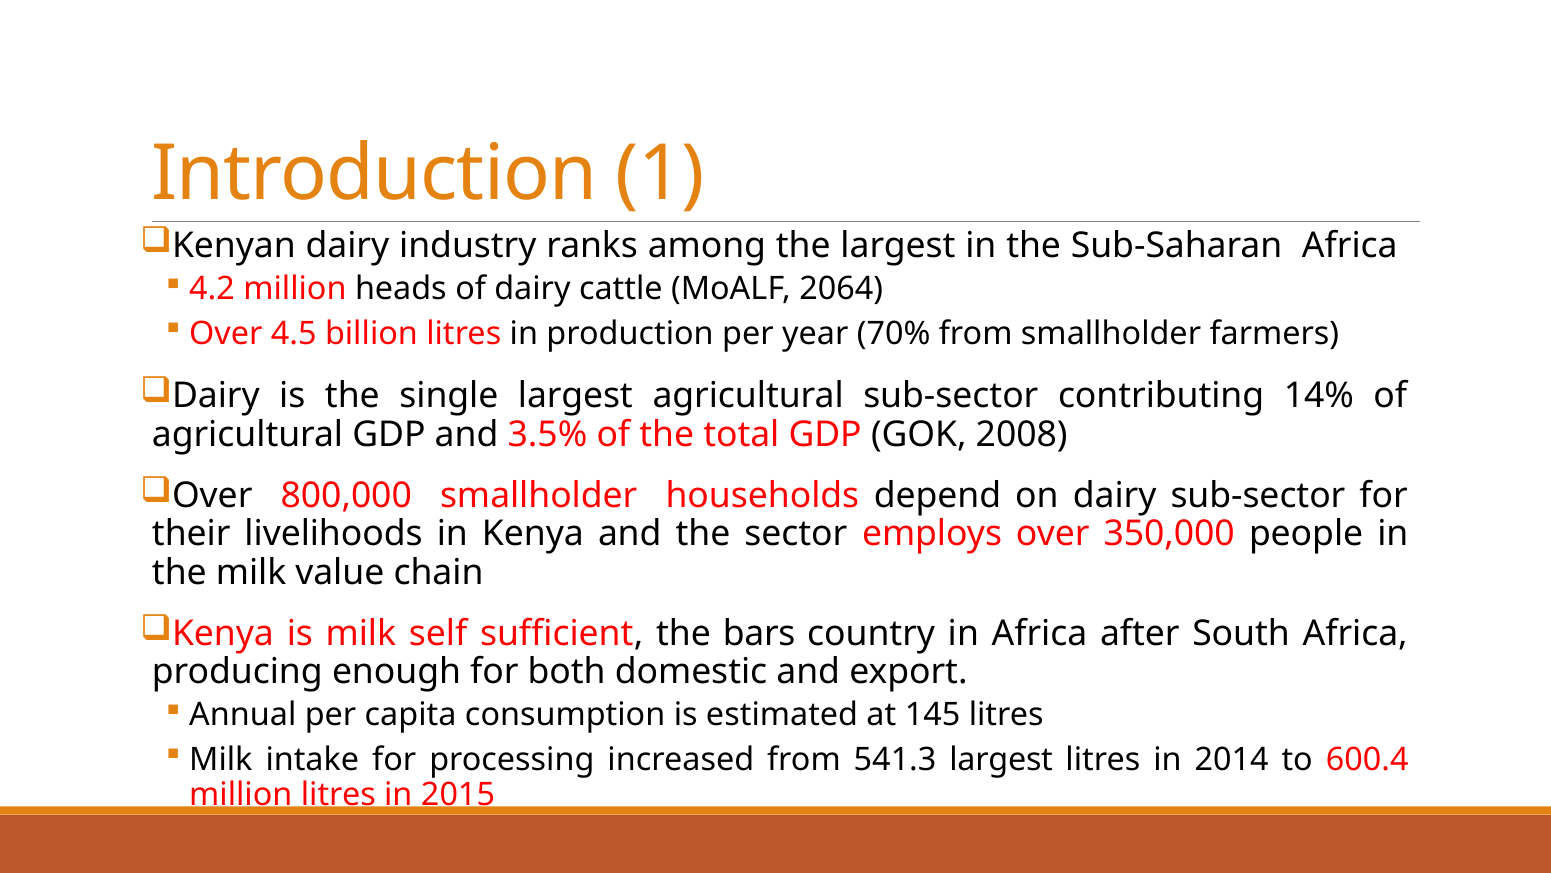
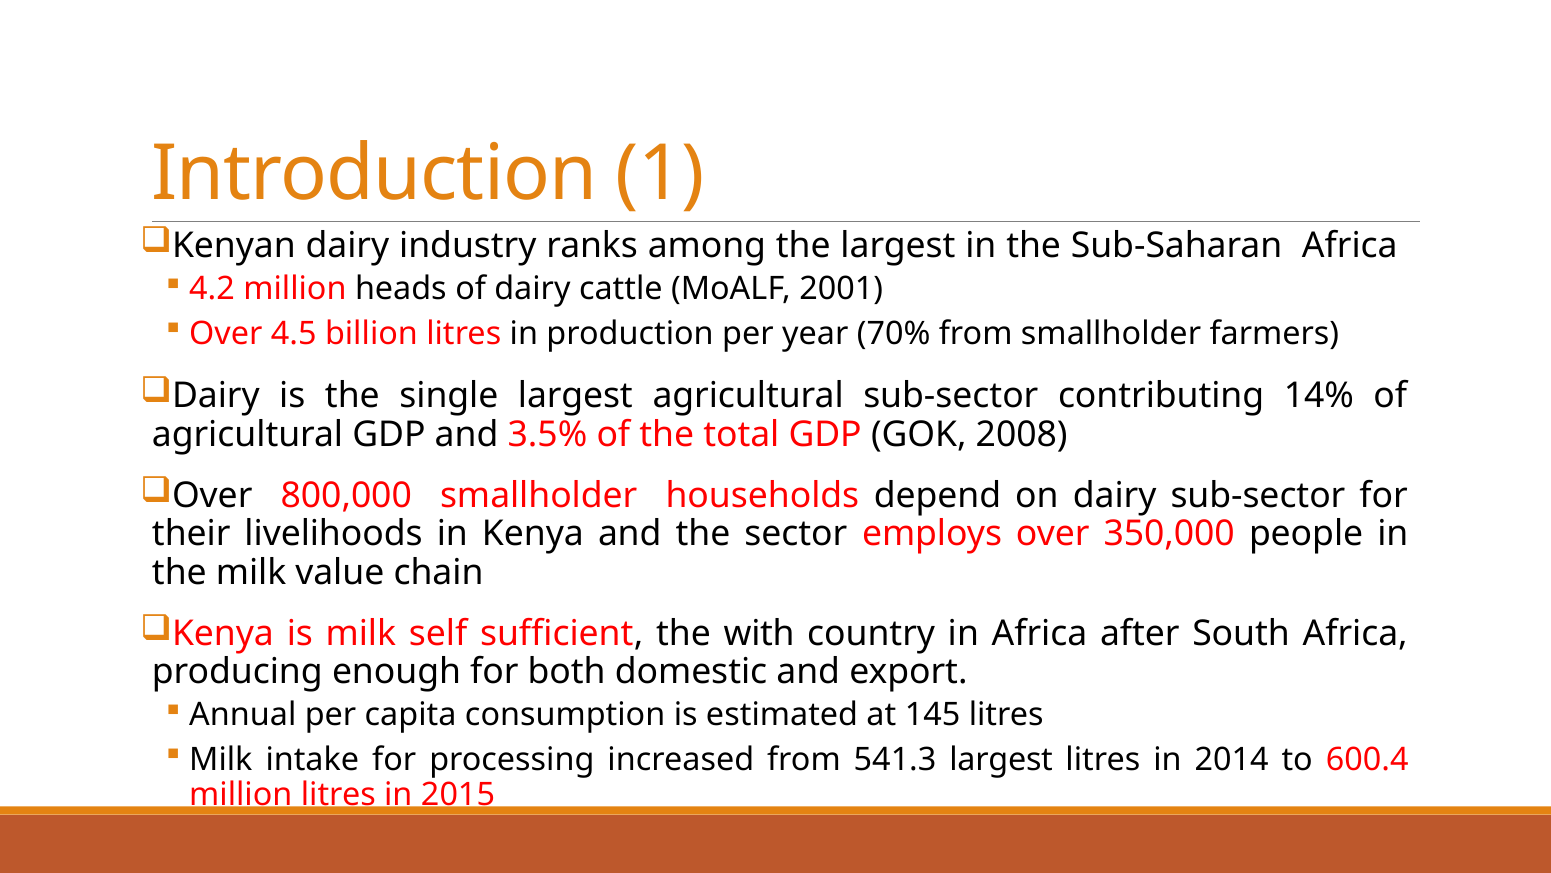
2064: 2064 -> 2001
bars: bars -> with
